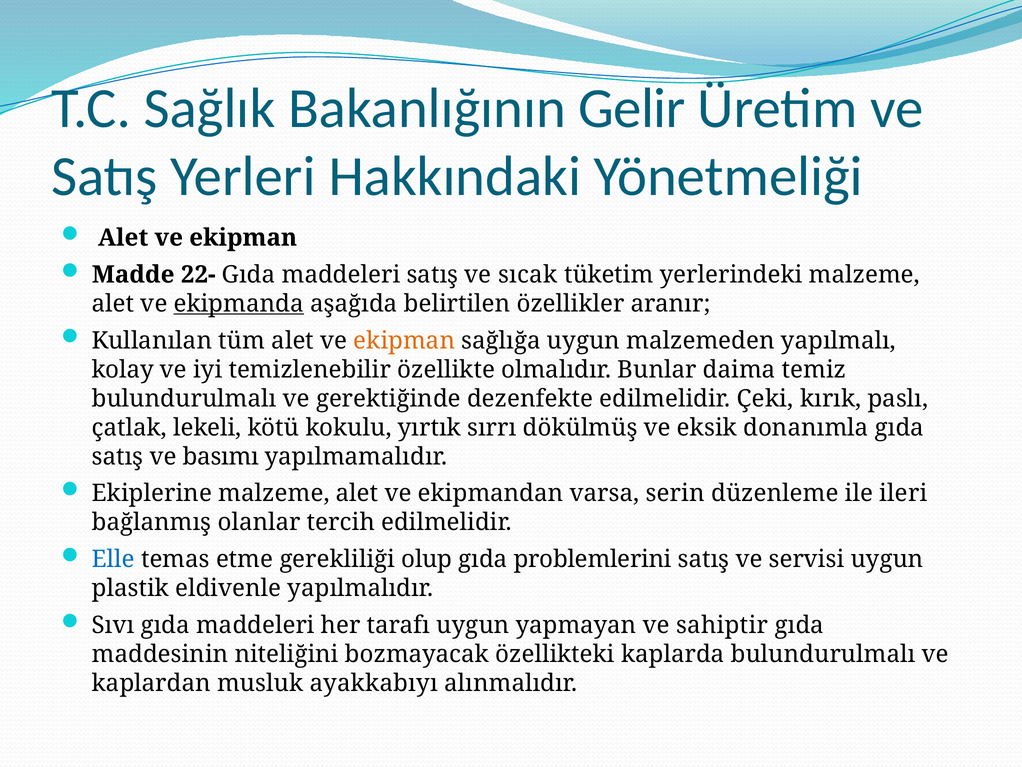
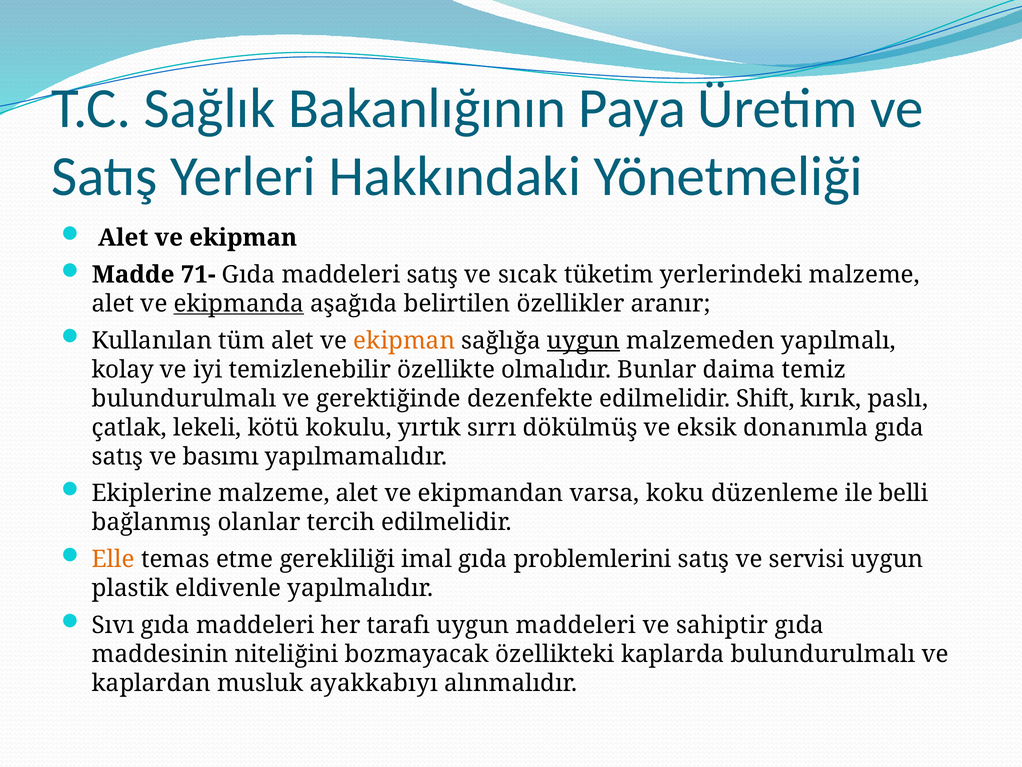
Gelir: Gelir -> Paya
22-: 22- -> 71-
uygun at (583, 340) underline: none -> present
Çeki: Çeki -> Shift
serin: serin -> koku
ileri: ileri -> belli
Elle colour: blue -> orange
olup: olup -> imal
uygun yapmayan: yapmayan -> maddeleri
